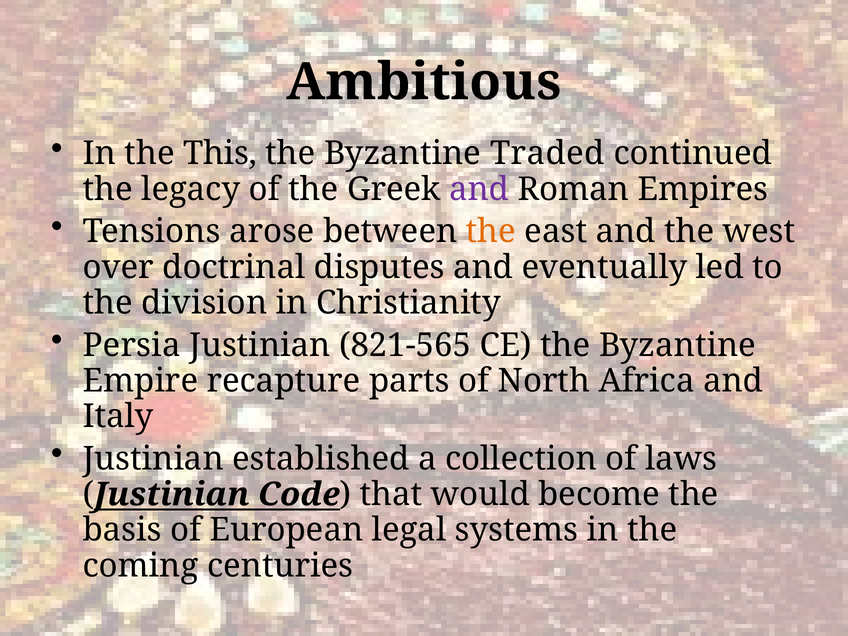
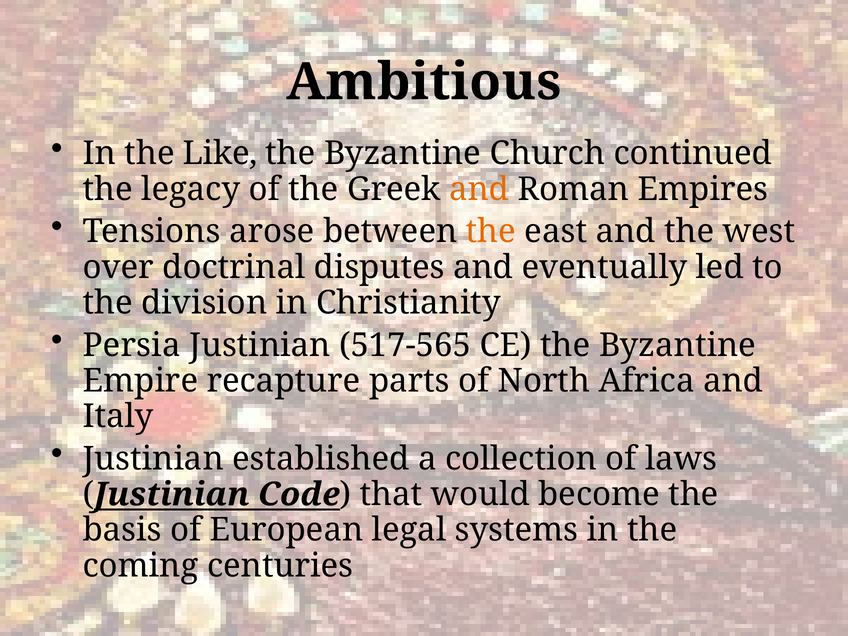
This: This -> Like
Traded: Traded -> Church
and at (479, 189) colour: purple -> orange
821-565: 821-565 -> 517-565
